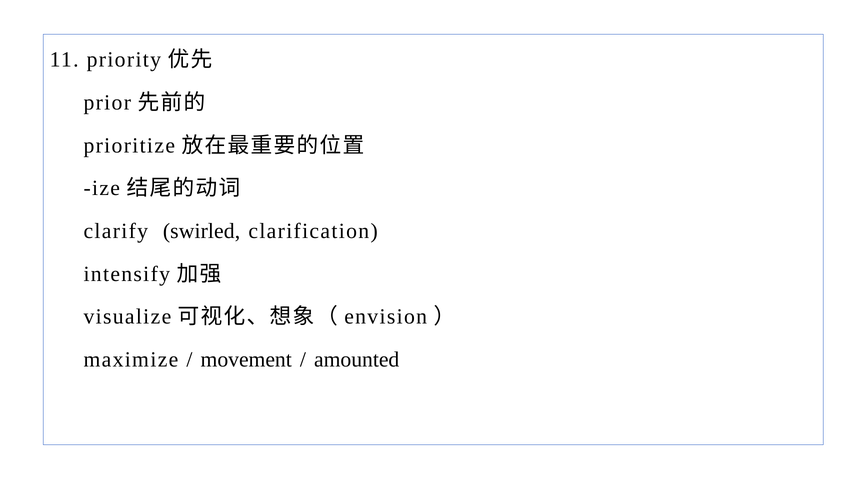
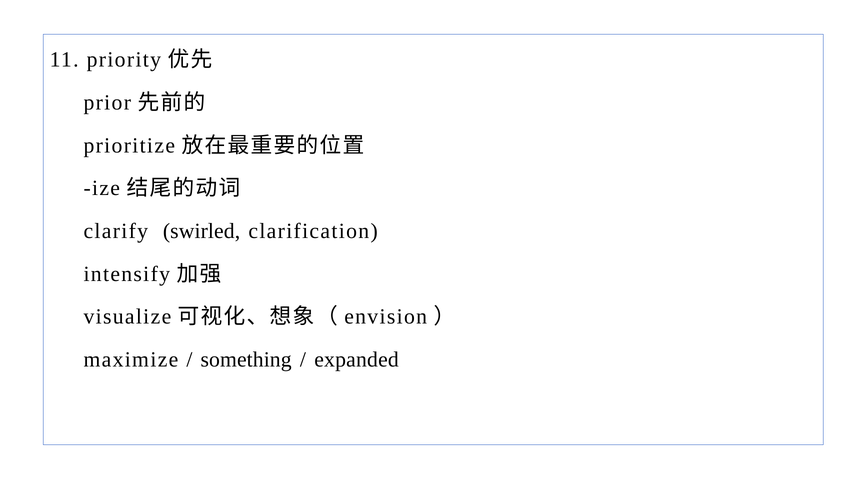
movement: movement -> something
amounted: amounted -> expanded
